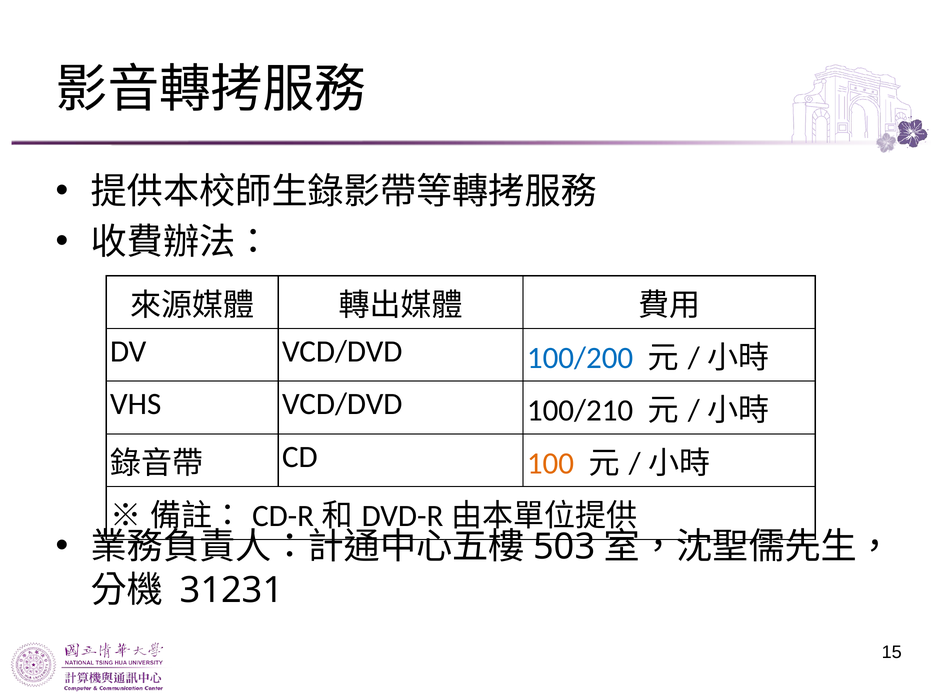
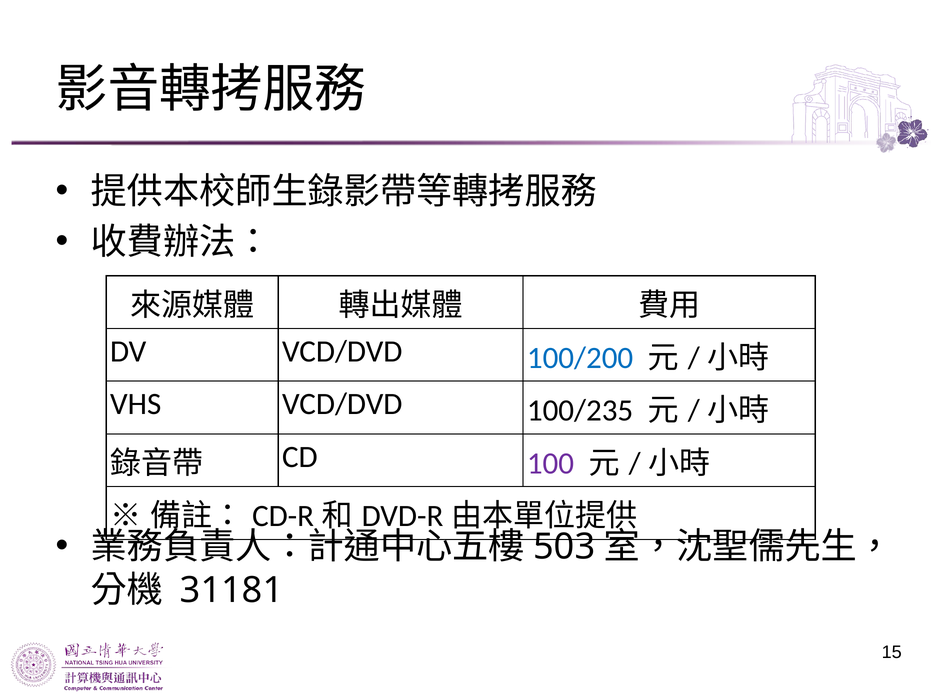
100/210: 100/210 -> 100/235
100 colour: orange -> purple
31231: 31231 -> 31181
